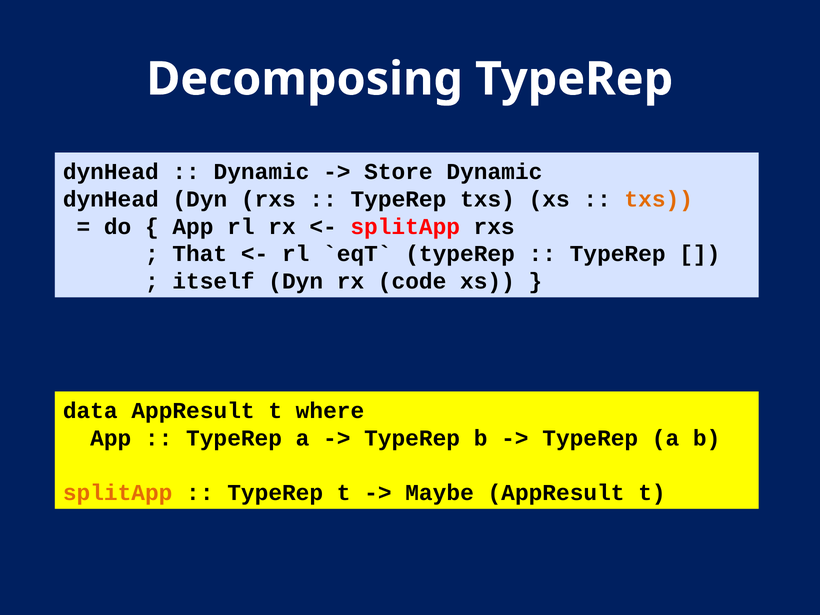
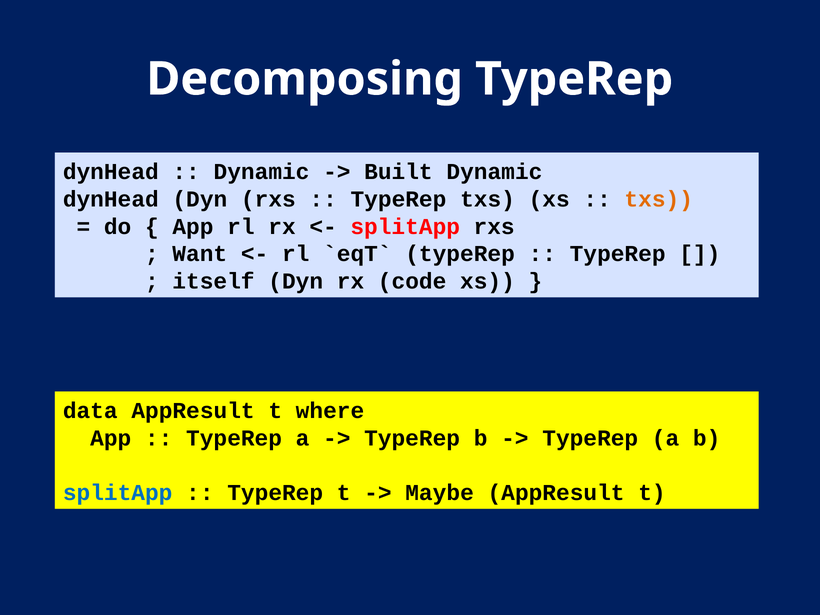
Store: Store -> Built
That: That -> Want
splitApp at (118, 493) colour: orange -> blue
